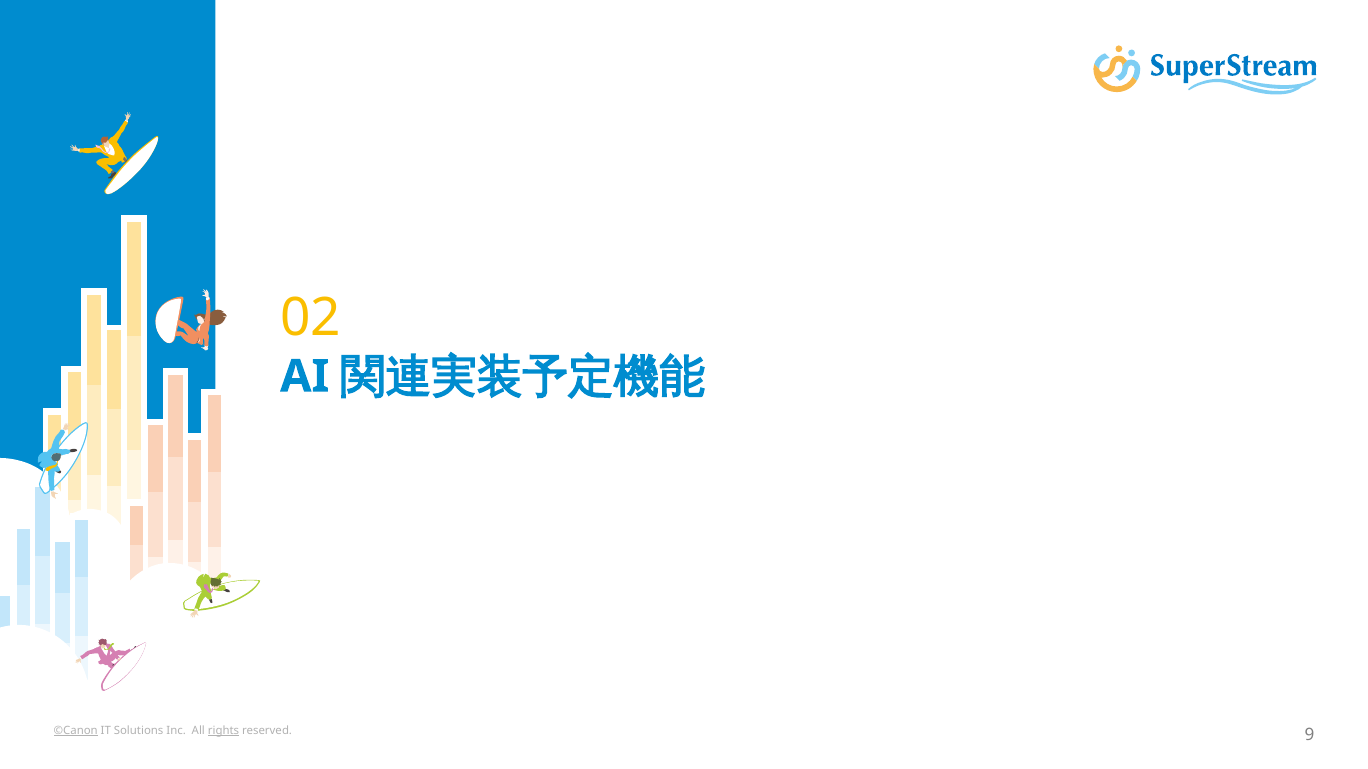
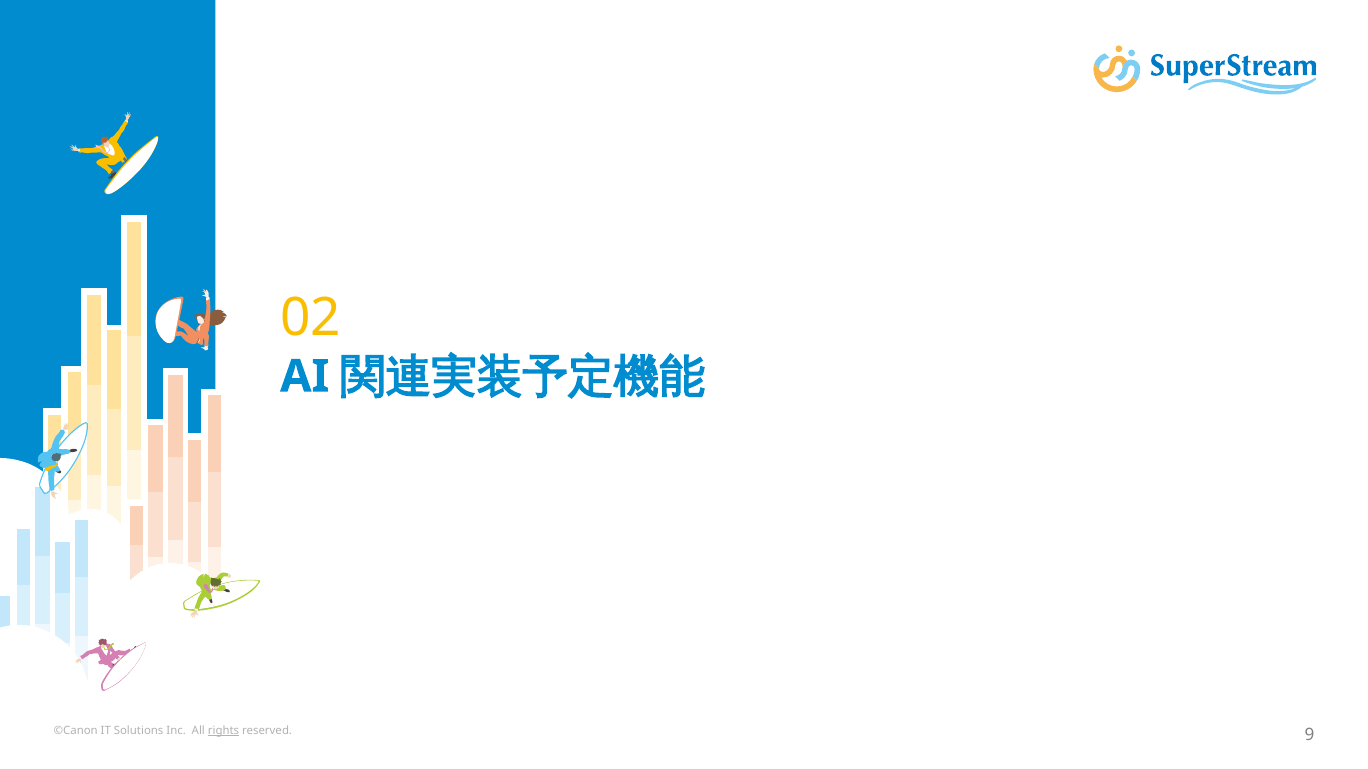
©Canon underline: present -> none
